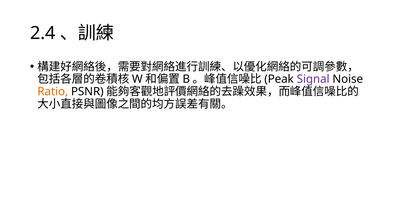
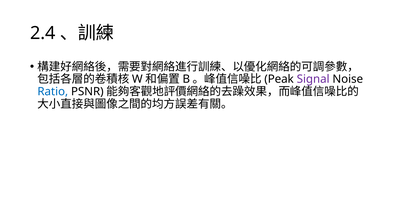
Ratio colour: orange -> blue
